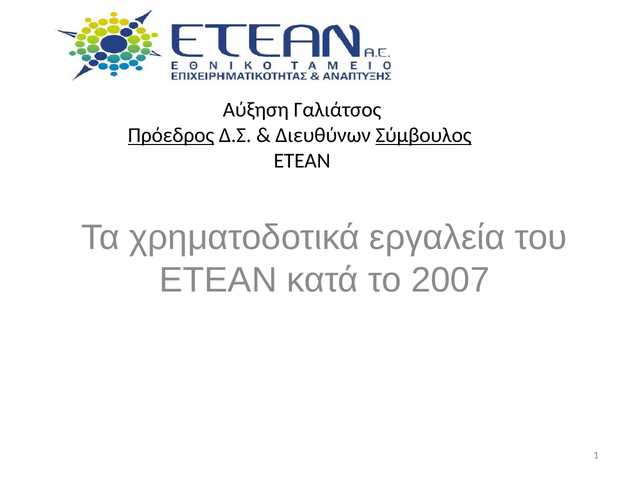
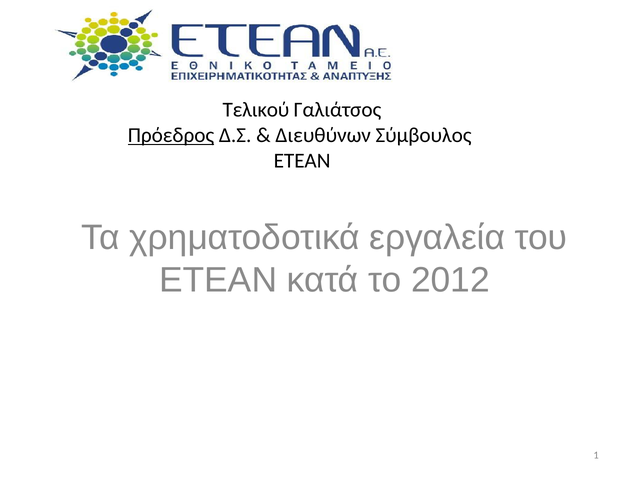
Αύξηση: Αύξηση -> Τελικού
Σύμβουλος underline: present -> none
2007: 2007 -> 2012
